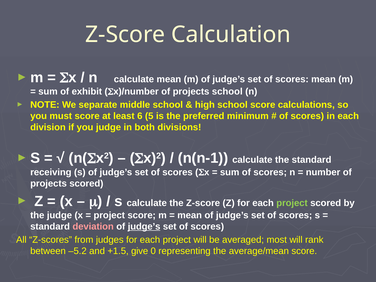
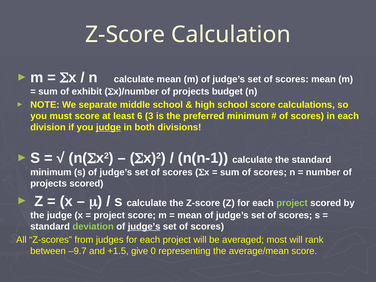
projects school: school -> budget
5: 5 -> 3
judge at (108, 127) underline: none -> present
receiving at (51, 172): receiving -> minimum
deviation colour: pink -> light green
–5.2: –5.2 -> –9.7
